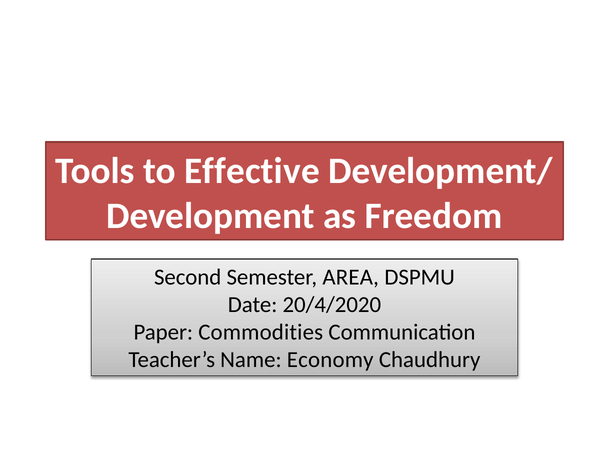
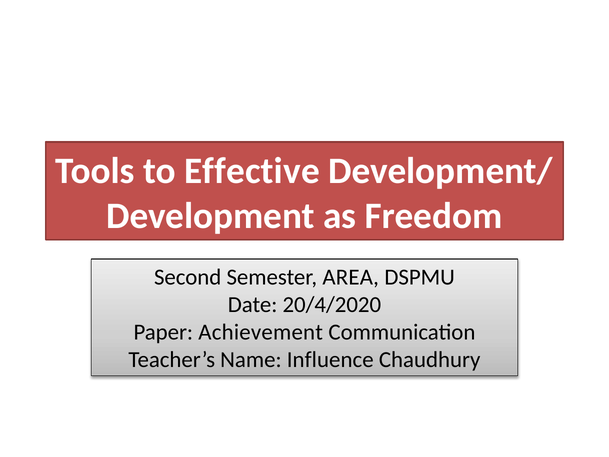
Commodities: Commodities -> Achievement
Economy: Economy -> Influence
